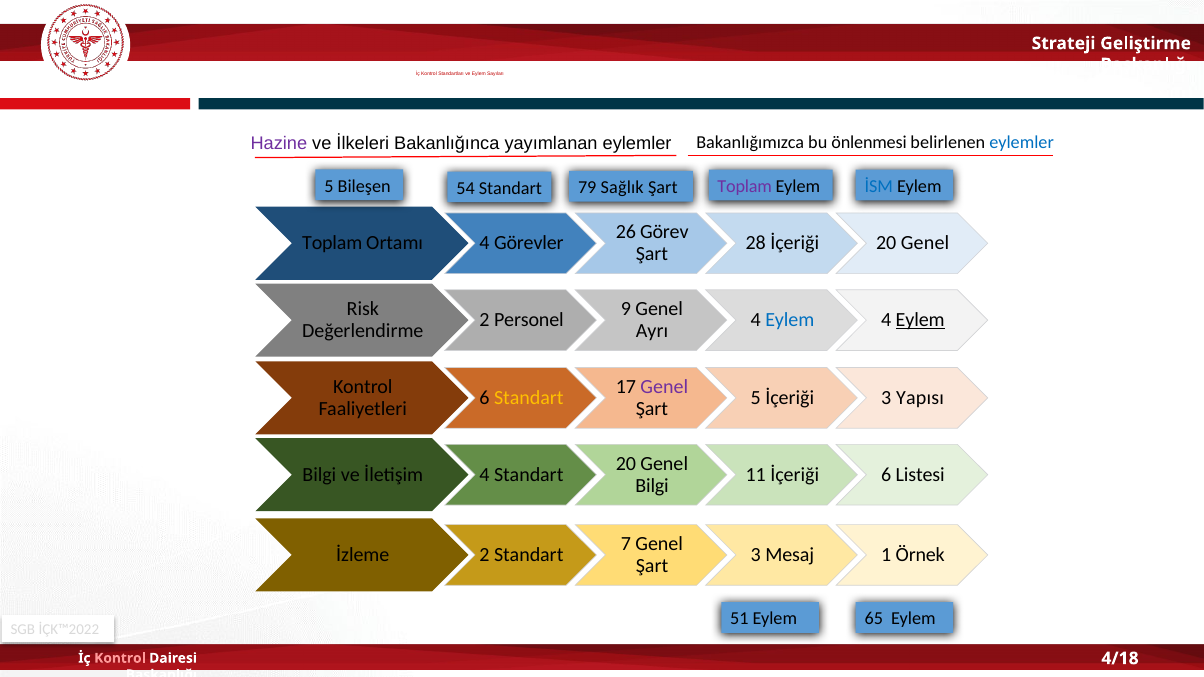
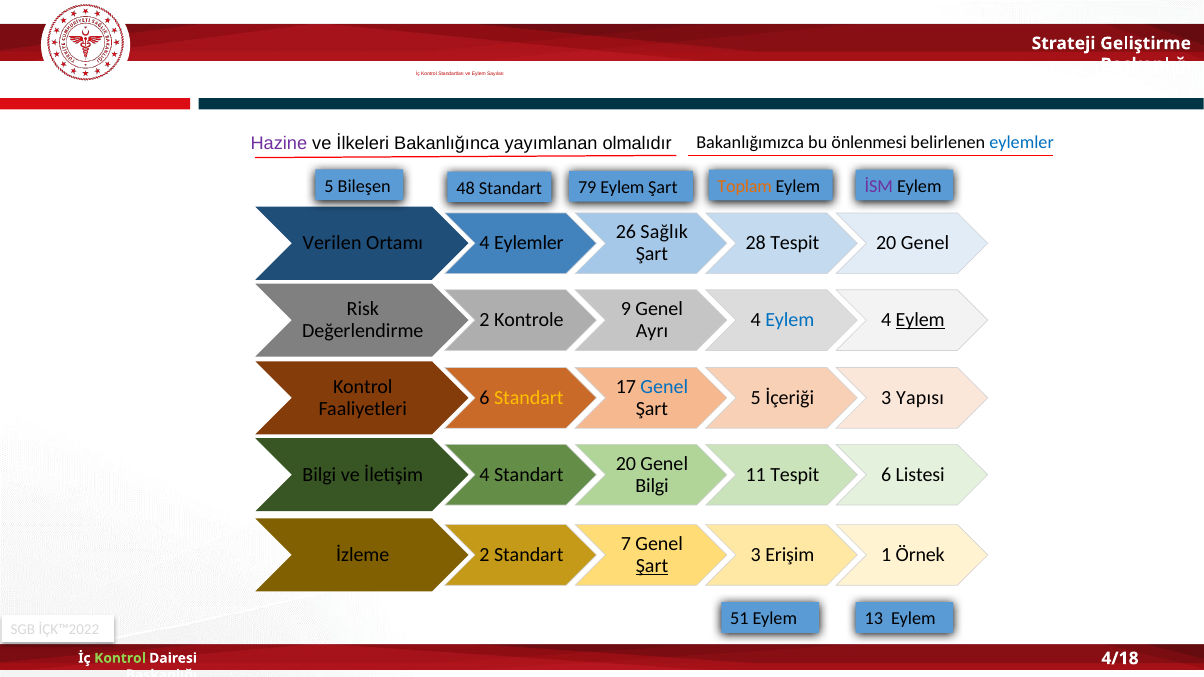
yayımlanan eylemler: eylemler -> olmalıdır
54: 54 -> 48
Toplam at (745, 186) colour: purple -> orange
79 Sağlık: Sağlık -> Eylem
İSM colour: blue -> purple
Görev: Görev -> Sağlık
Toplam at (332, 243): Toplam -> Verilen
Görevler at (529, 243): Görevler -> Eylemler
İçeriği at (795, 243): İçeriği -> Tespit
Personel: Personel -> Kontrole
Genel at (664, 387) colour: purple -> blue
İçeriği at (795, 475): İçeriği -> Tespit
Mesaj: Mesaj -> Erişim
Şart at (652, 566) underline: none -> present
65: 65 -> 13
Kontrol at (120, 658) colour: pink -> light green
